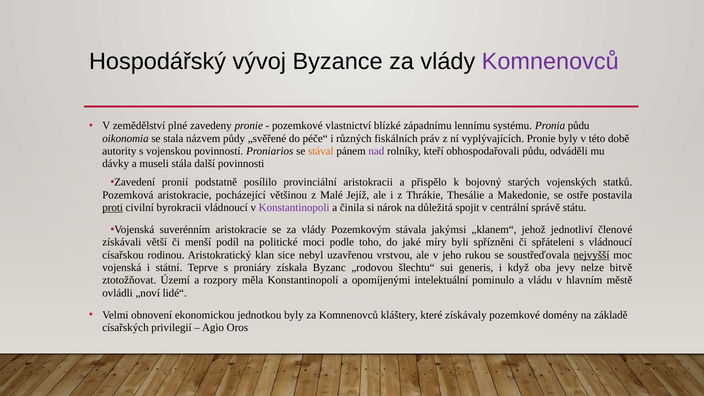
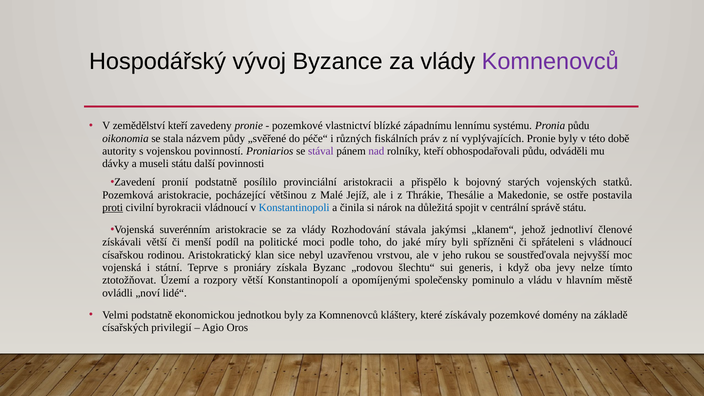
zemědělství plné: plné -> kteří
stával colour: orange -> purple
museli stála: stála -> státu
Konstantinopoli colour: purple -> blue
Pozemkovým: Pozemkovým -> Rozhodování
nejvyšší underline: present -> none
bitvě: bitvě -> tímto
rozpory měla: měla -> větší
intelektuální: intelektuální -> společensky
Velmi obnovení: obnovení -> podstatně
